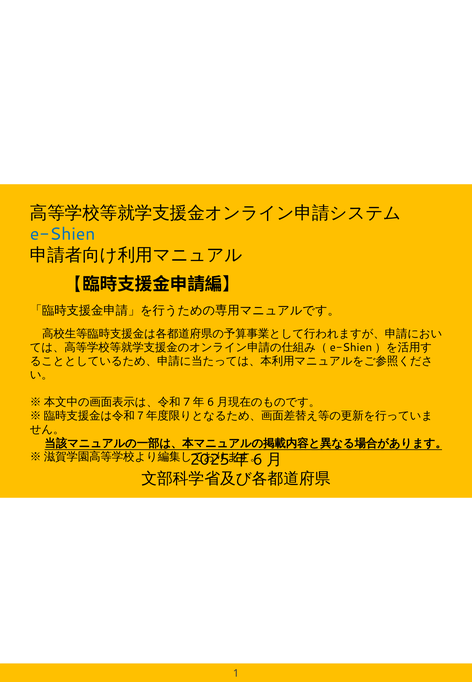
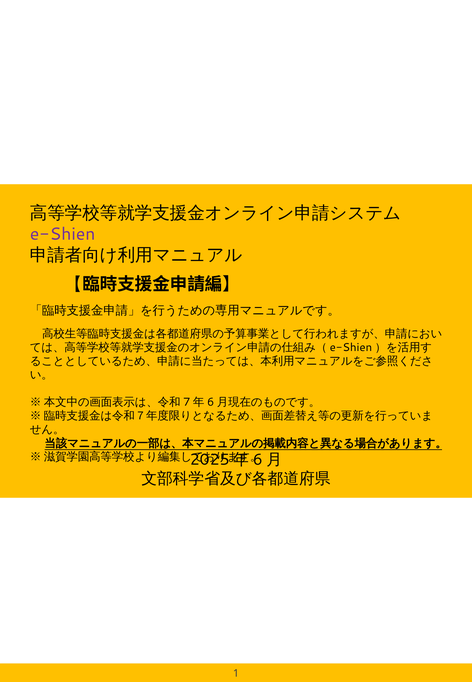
e-Shien colour: blue -> purple
